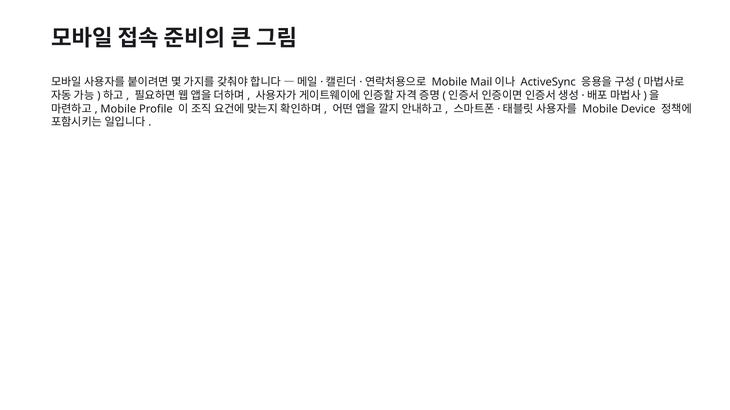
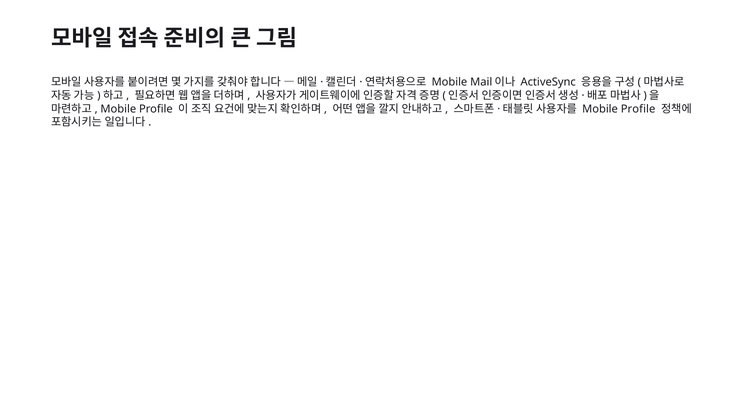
Device at (638, 109): Device -> Profile
